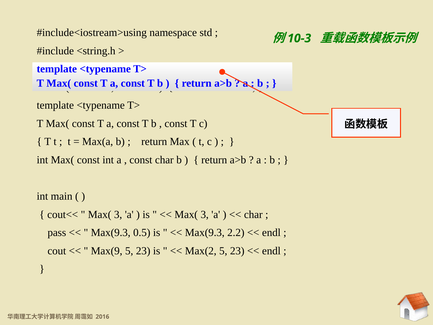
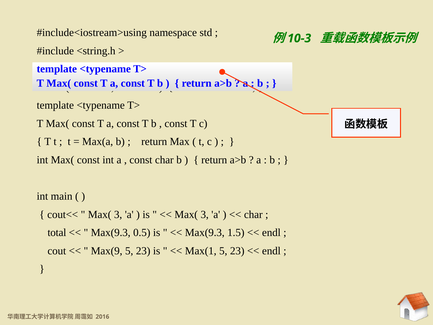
pass: pass -> total
2.2: 2.2 -> 1.5
Max(2: Max(2 -> Max(1
